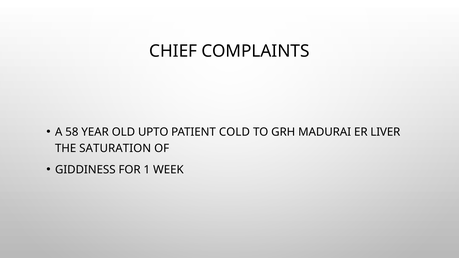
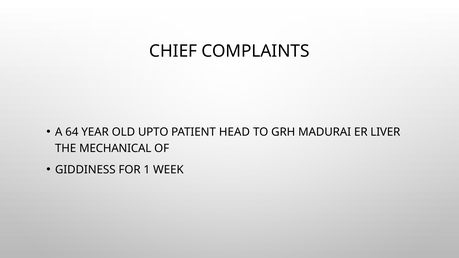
58: 58 -> 64
COLD: COLD -> HEAD
SATURATION: SATURATION -> MECHANICAL
